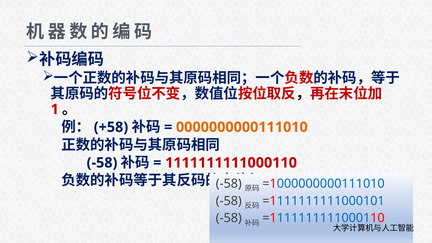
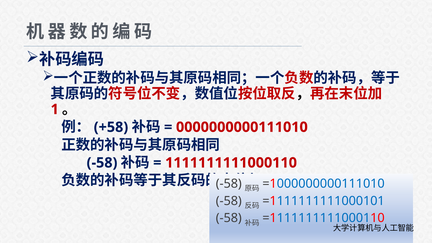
0000000000111010 colour: orange -> red
